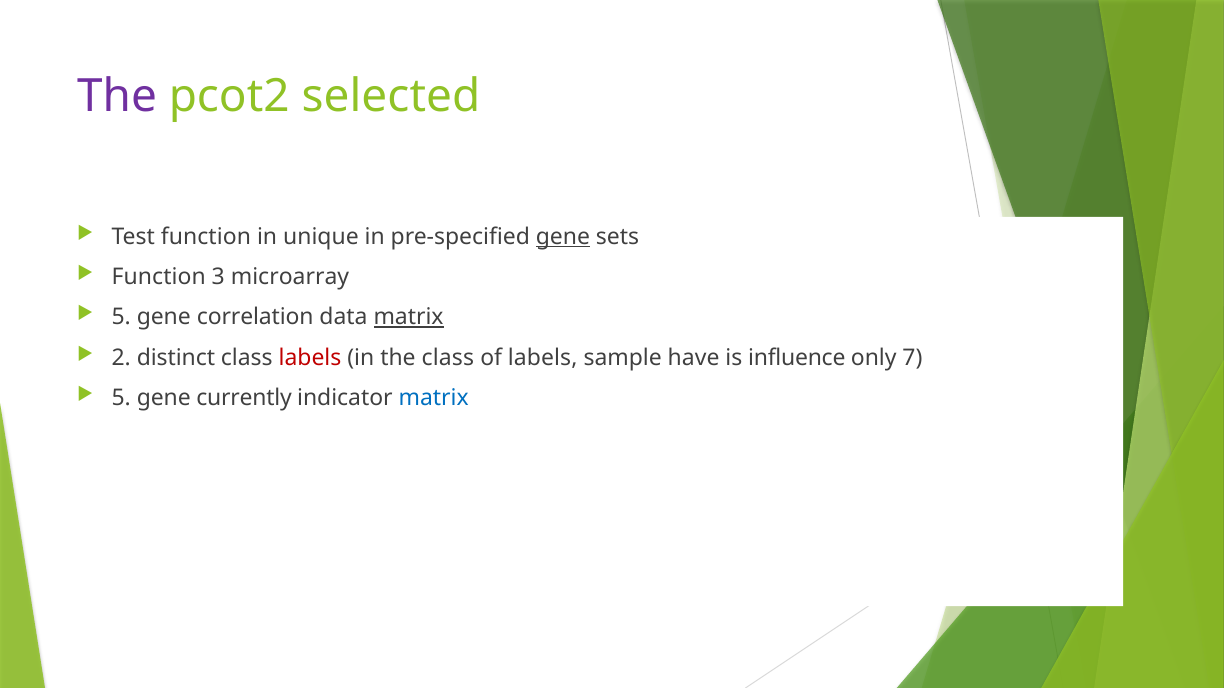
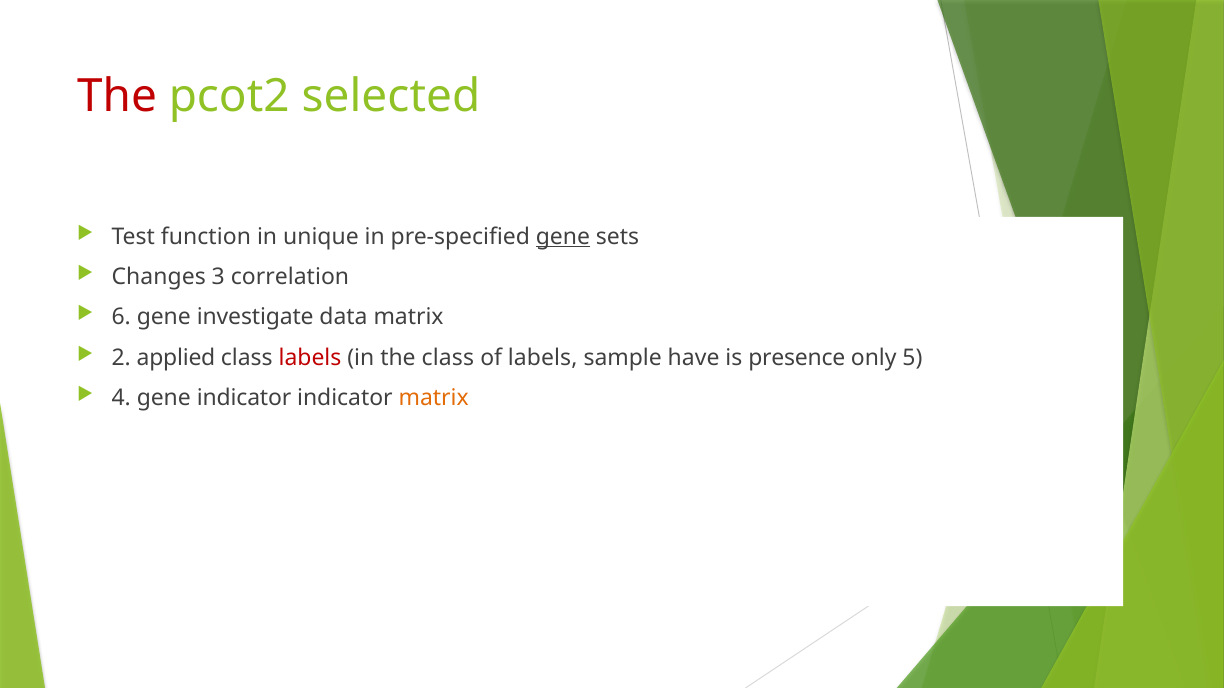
The at (117, 97) colour: purple -> red
Function at (159, 277): Function -> Changes
microarray: microarray -> correlation
5 at (121, 317): 5 -> 6
correlation: correlation -> investigate
matrix at (409, 317) underline: present -> none
distinct: distinct -> applied
influence: influence -> presence
7: 7 -> 5
5 at (121, 398): 5 -> 4
gene currently: currently -> indicator
matrix at (434, 398) colour: blue -> orange
